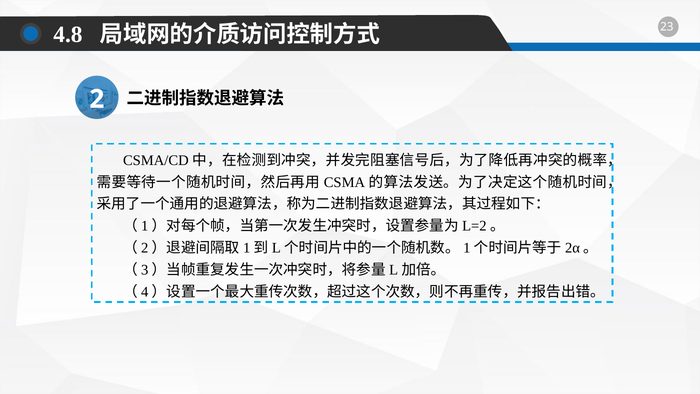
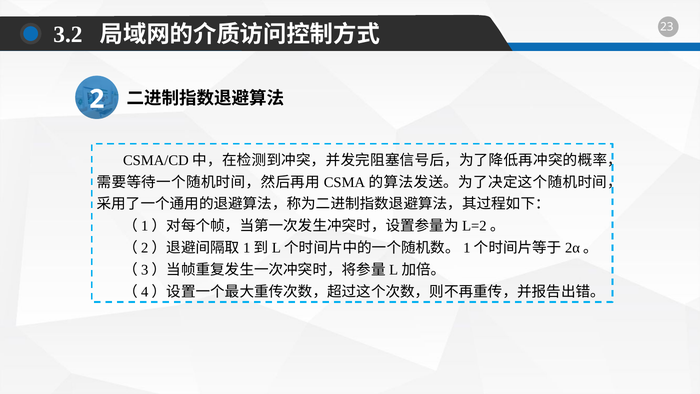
4.8: 4.8 -> 3.2
